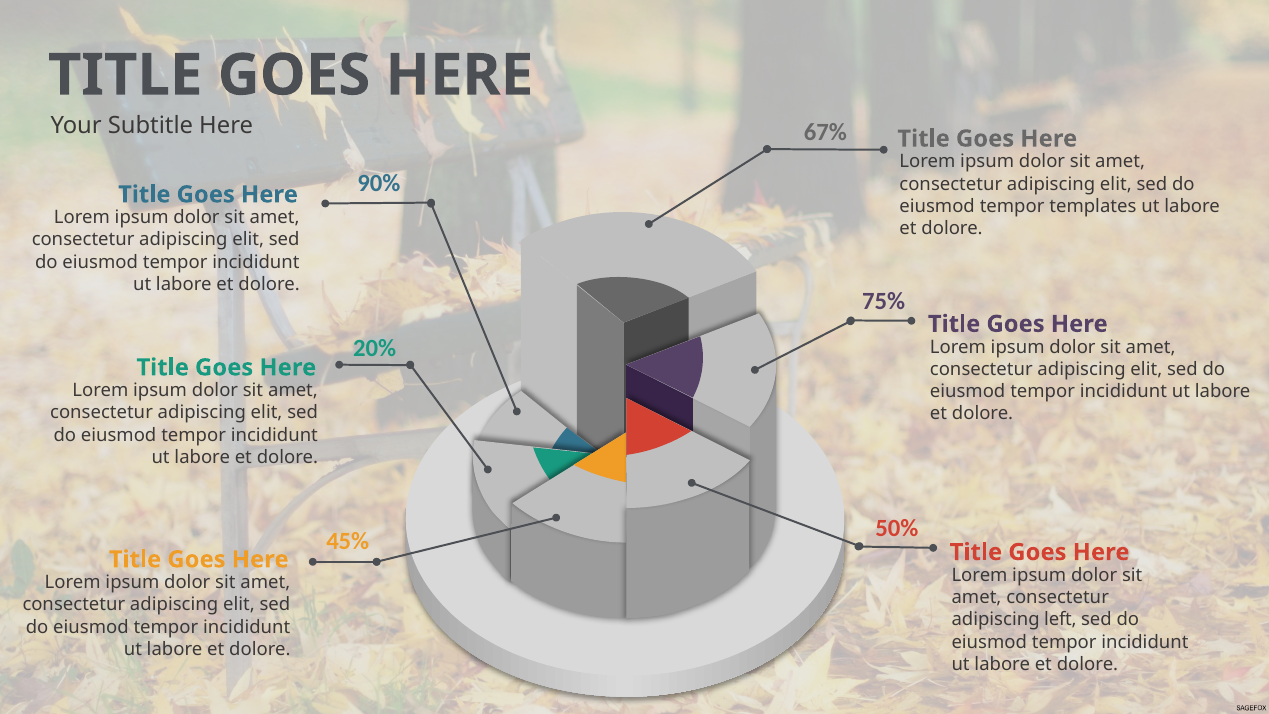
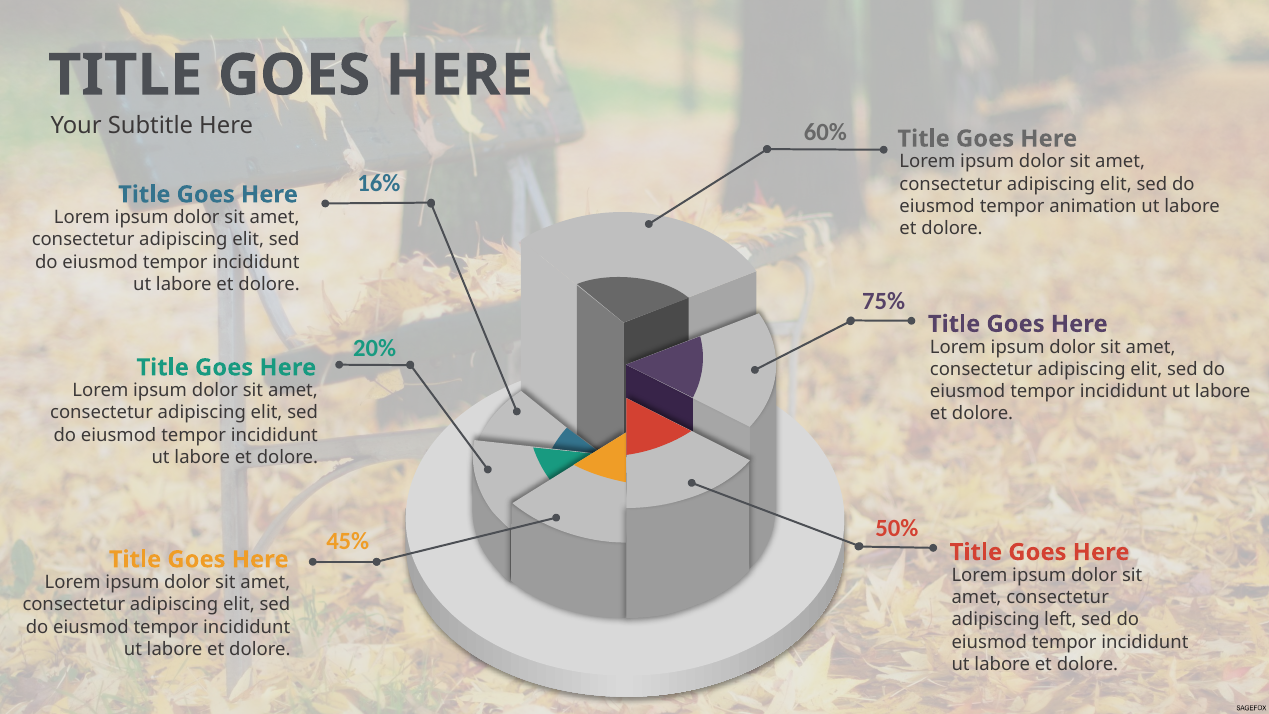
67%: 67% -> 60%
90%: 90% -> 16%
templates: templates -> animation
